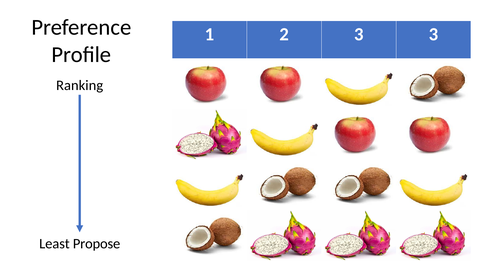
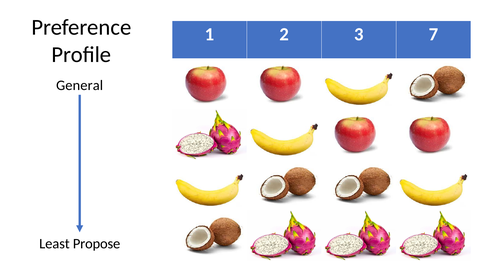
3 3: 3 -> 7
Ranking: Ranking -> General
